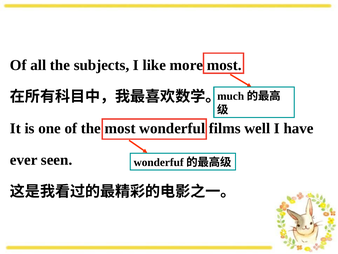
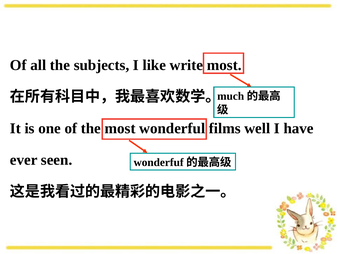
more: more -> write
